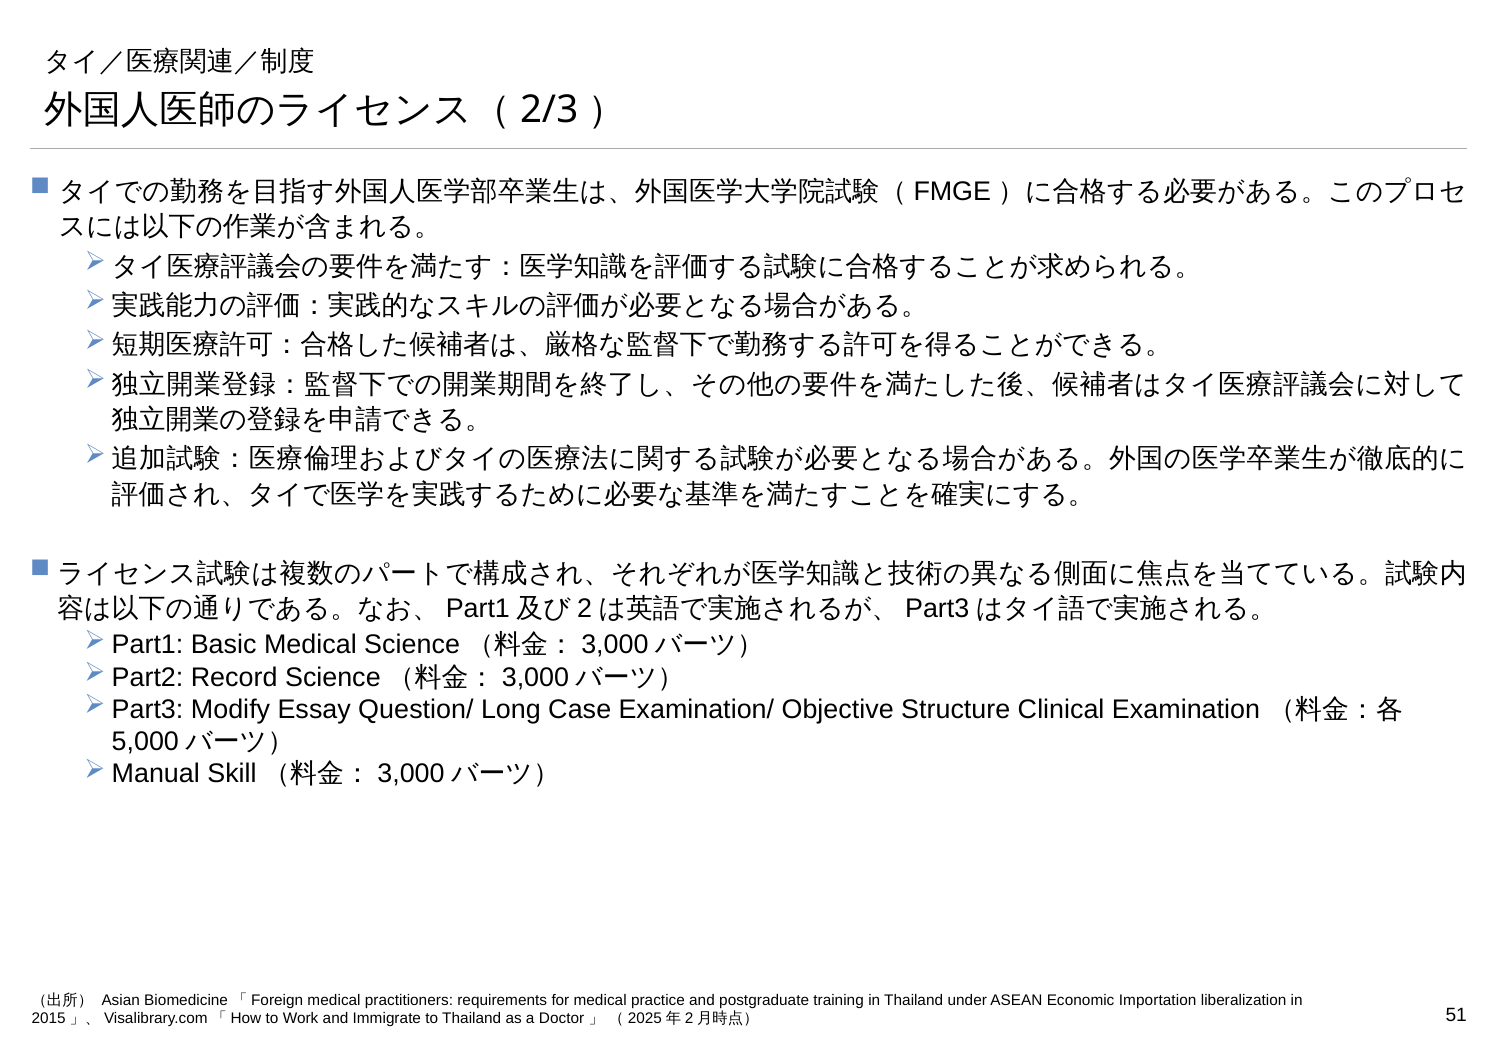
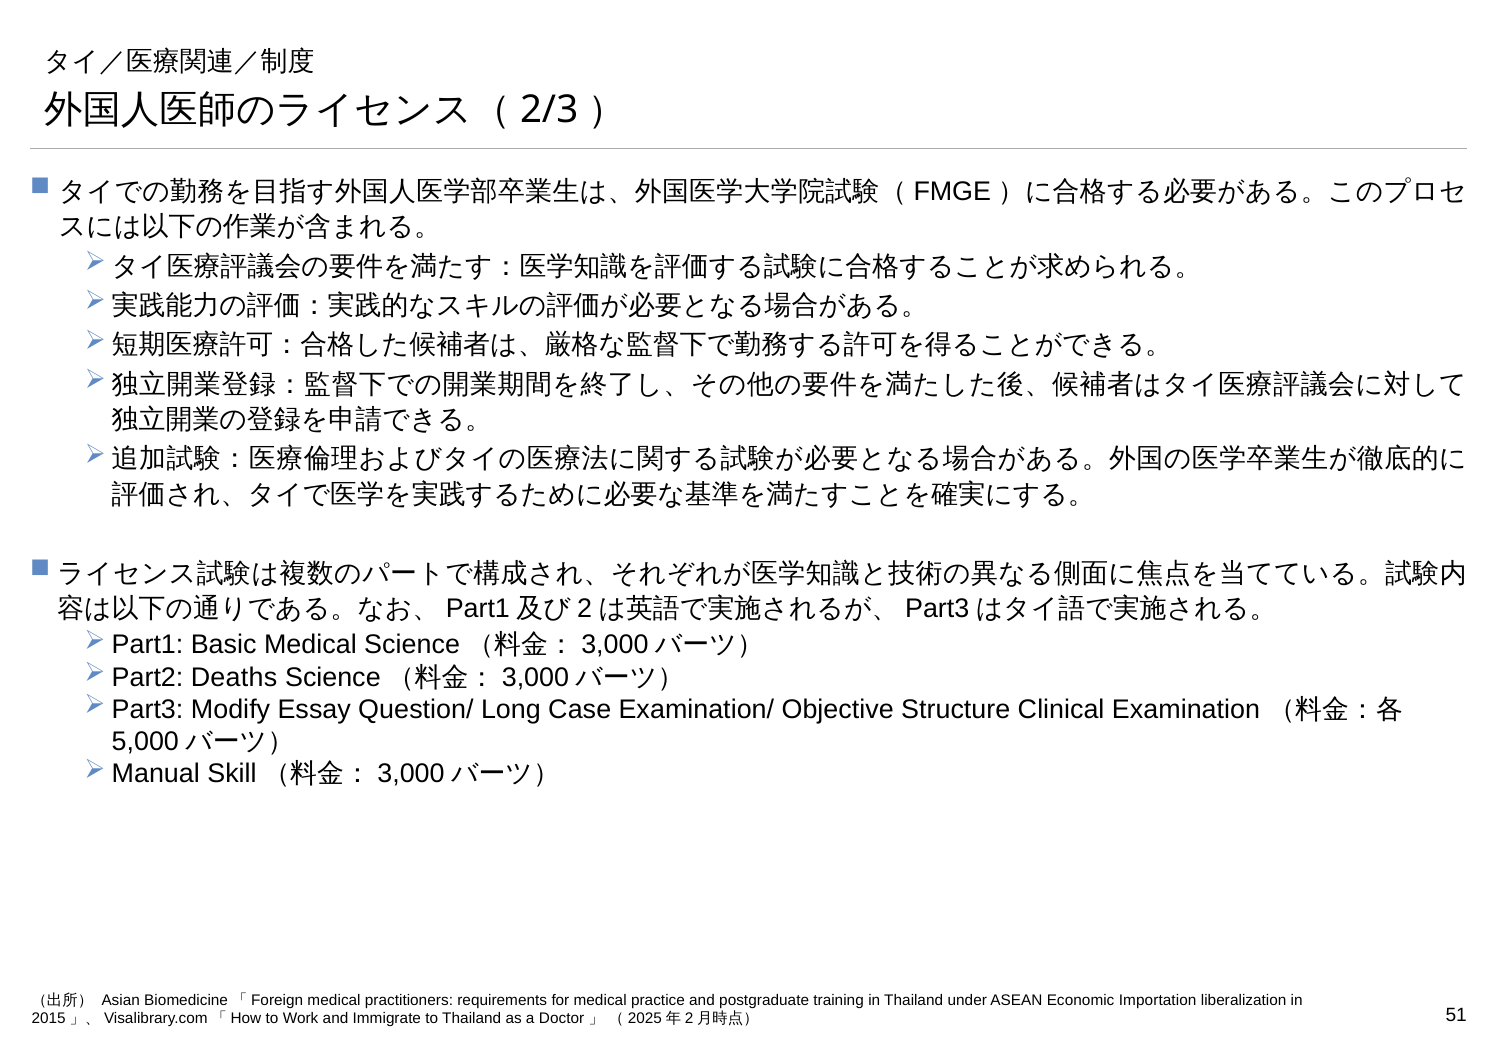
Record: Record -> Deaths
